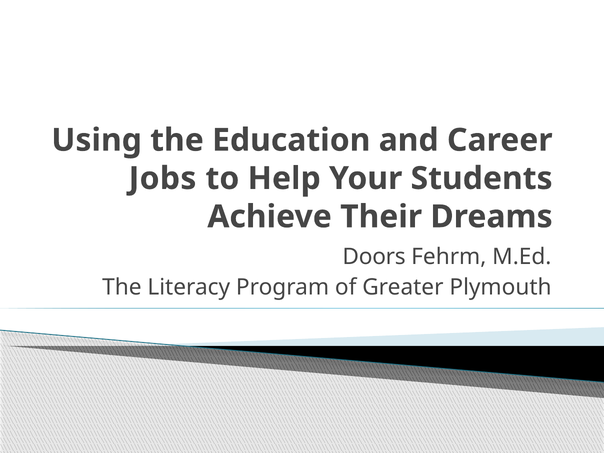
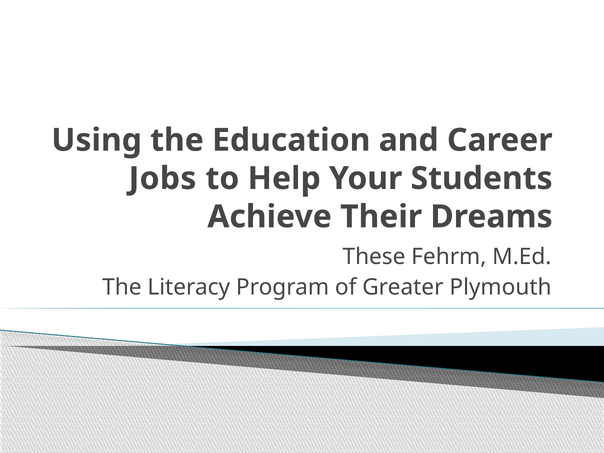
Doors: Doors -> These
